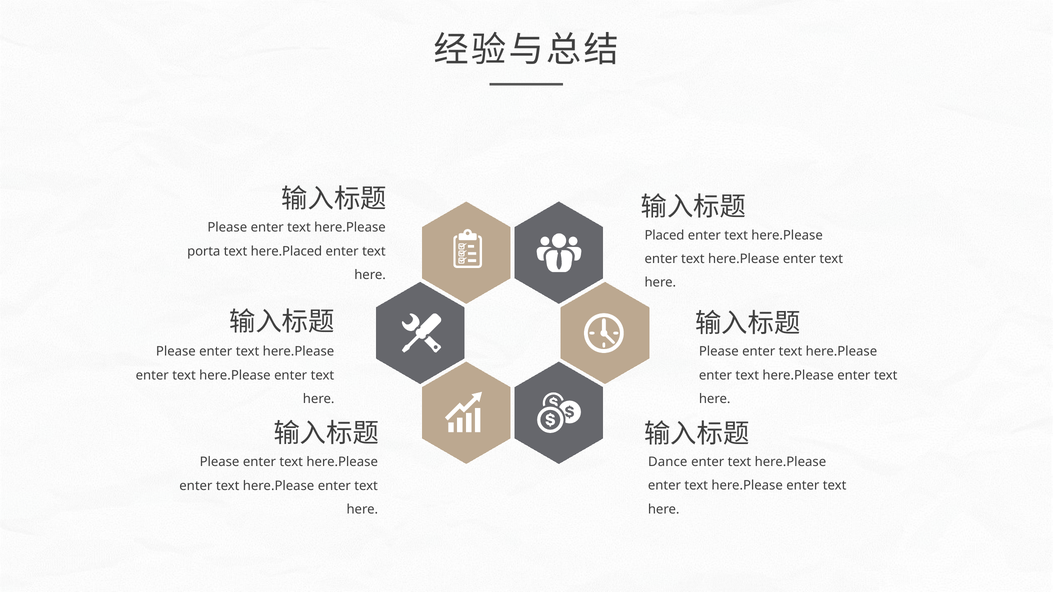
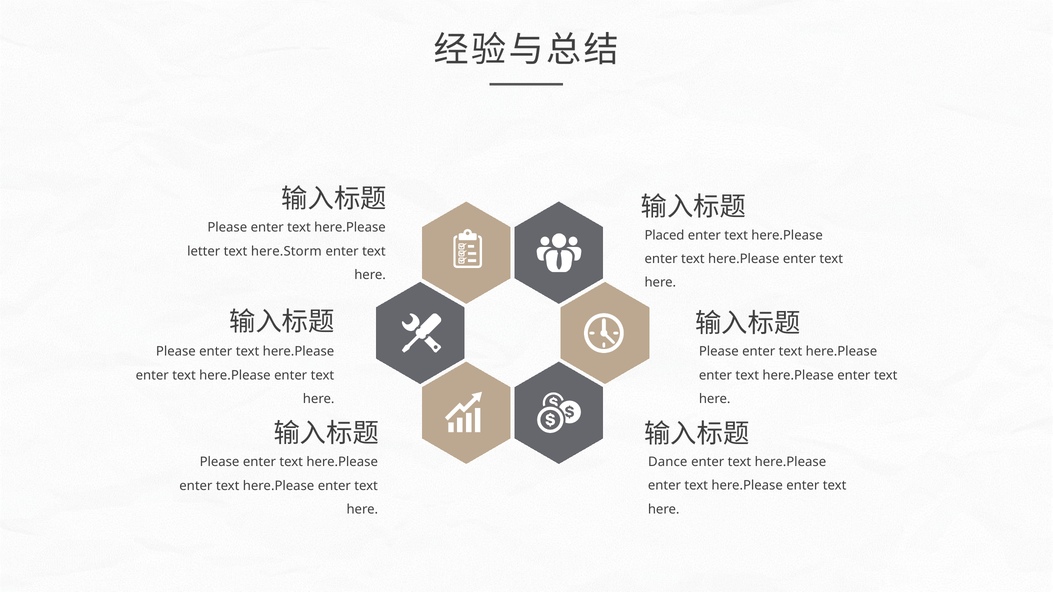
porta: porta -> letter
here.Placed: here.Placed -> here.Storm
